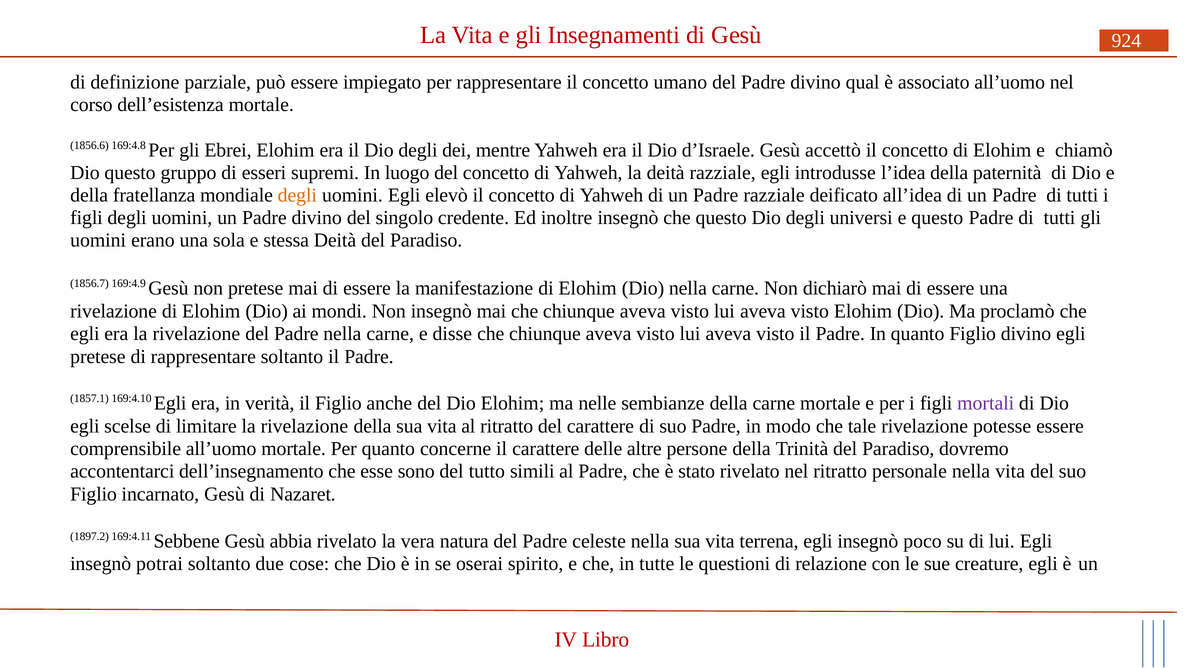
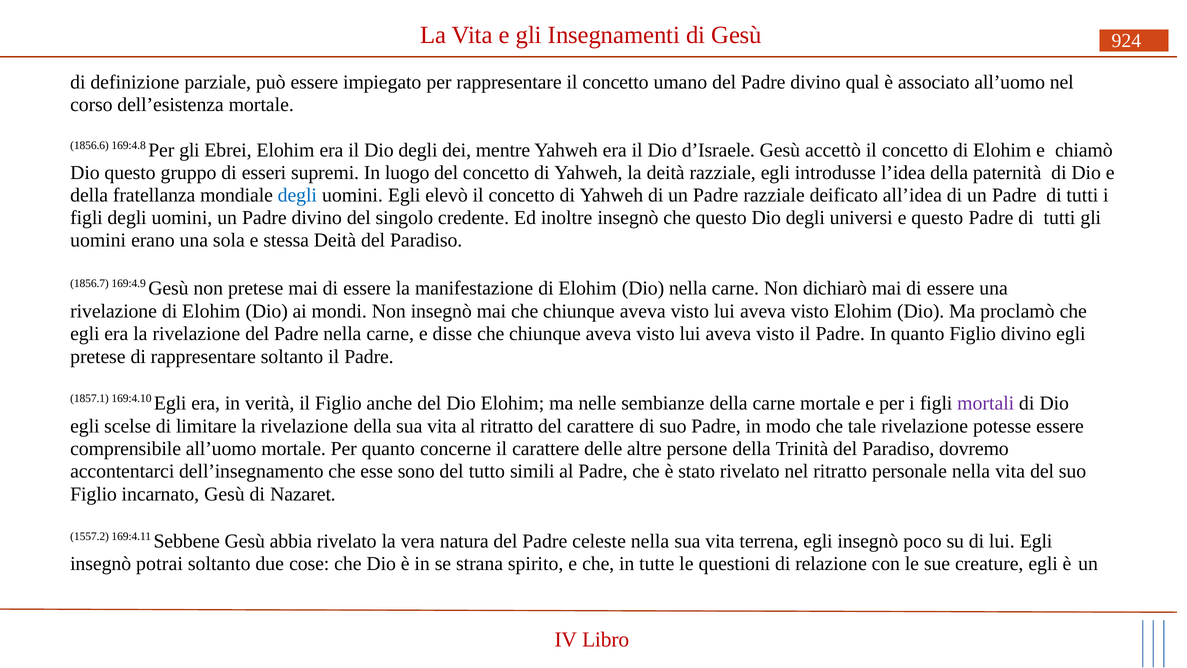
degli at (297, 195) colour: orange -> blue
1897.2: 1897.2 -> 1557.2
oserai: oserai -> strana
